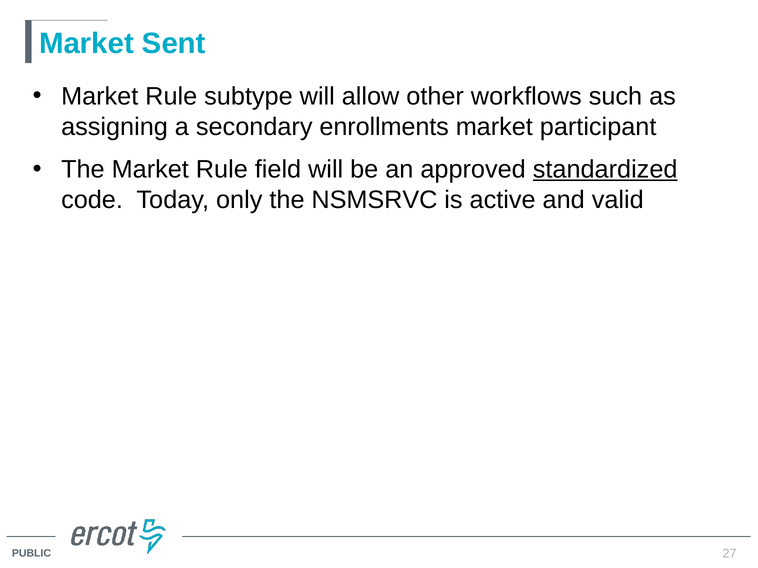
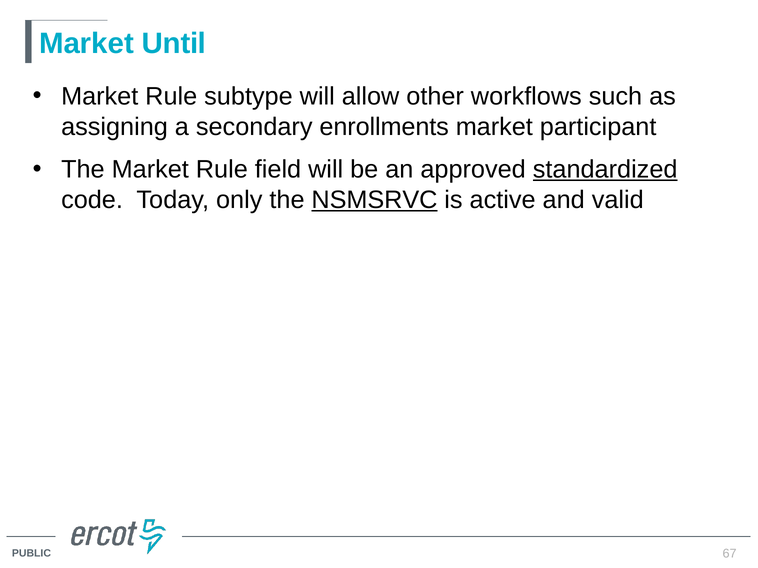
Sent: Sent -> Until
NSMSRVC underline: none -> present
27: 27 -> 67
